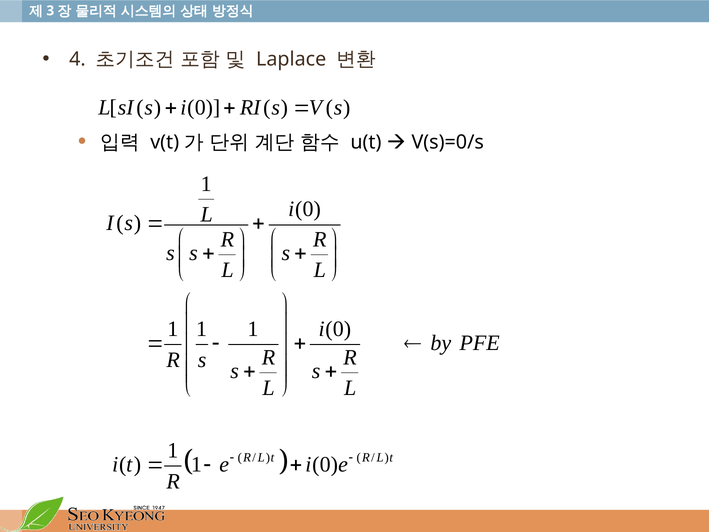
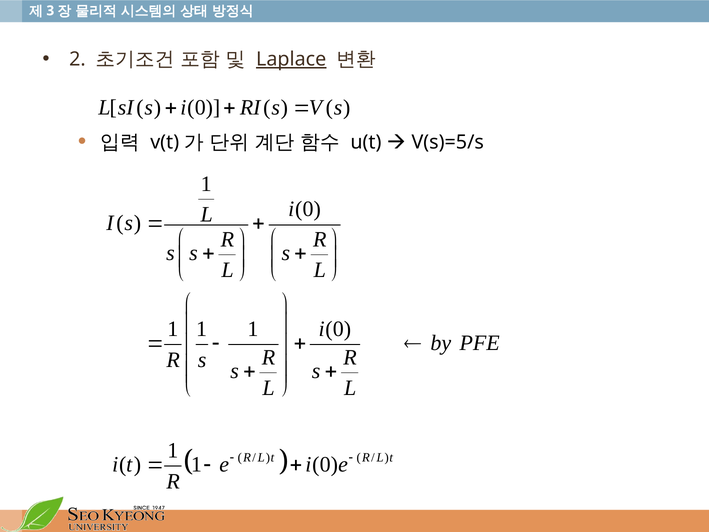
4: 4 -> 2
Laplace underline: none -> present
V(s)=0/s: V(s)=0/s -> V(s)=5/s
